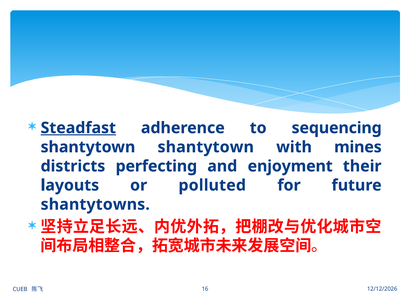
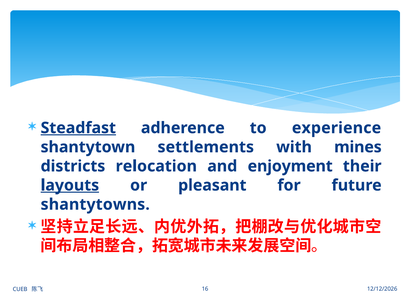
sequencing: sequencing -> experience
shantytown shantytown: shantytown -> settlements
perfecting: perfecting -> relocation
layouts underline: none -> present
polluted: polluted -> pleasant
